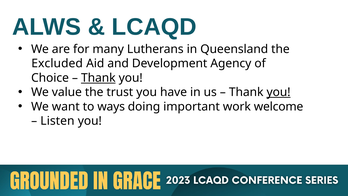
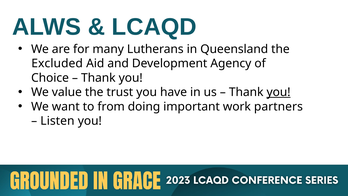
Thank at (98, 78) underline: present -> none
ways: ways -> from
welcome: welcome -> partners
